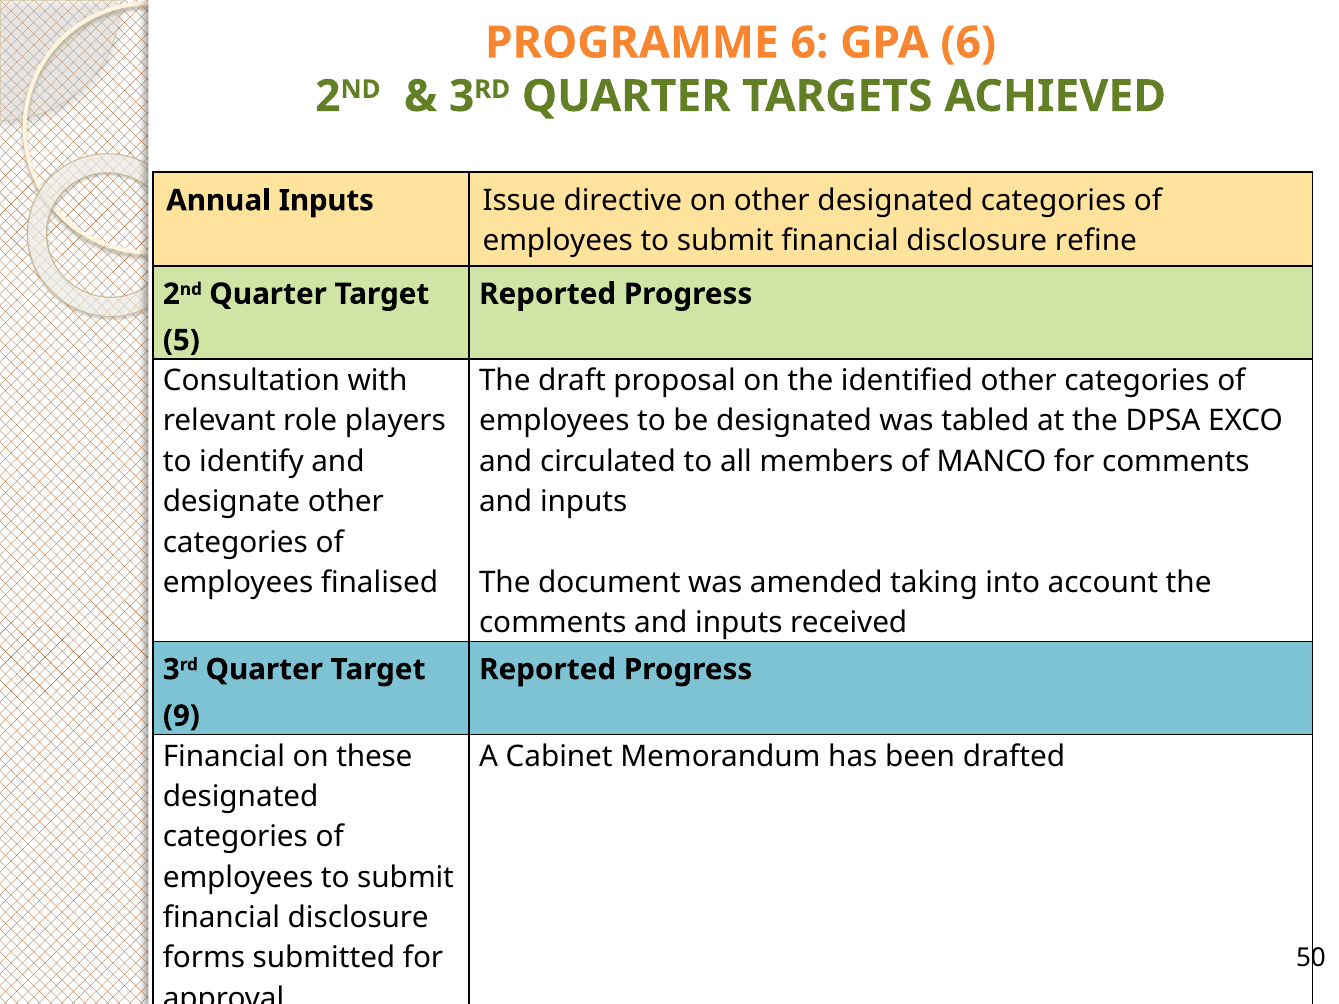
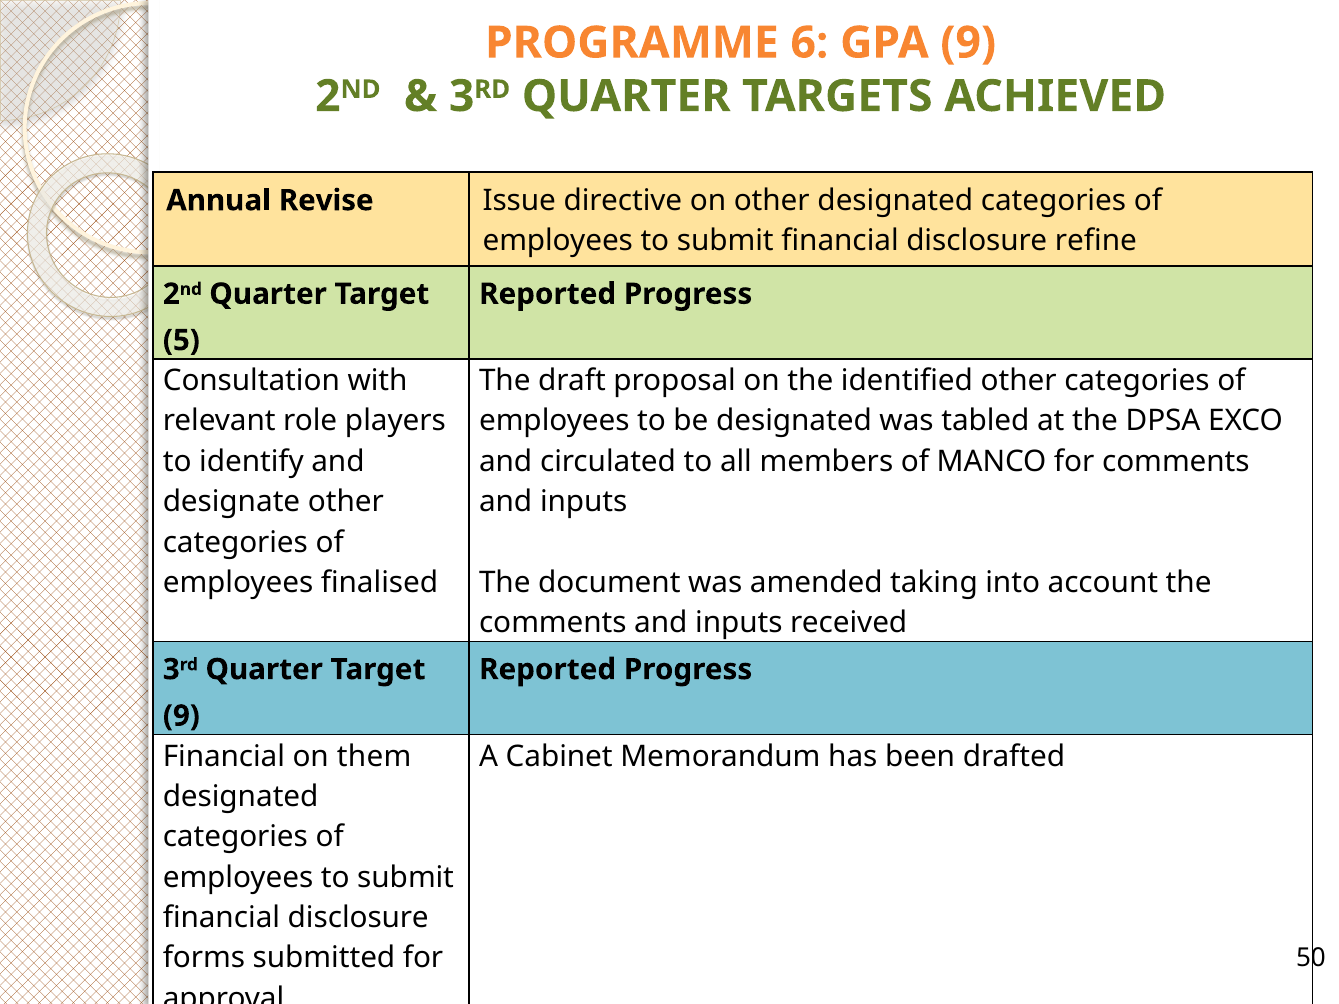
GPA 6: 6 -> 9
Annual Inputs: Inputs -> Revise
these: these -> them
